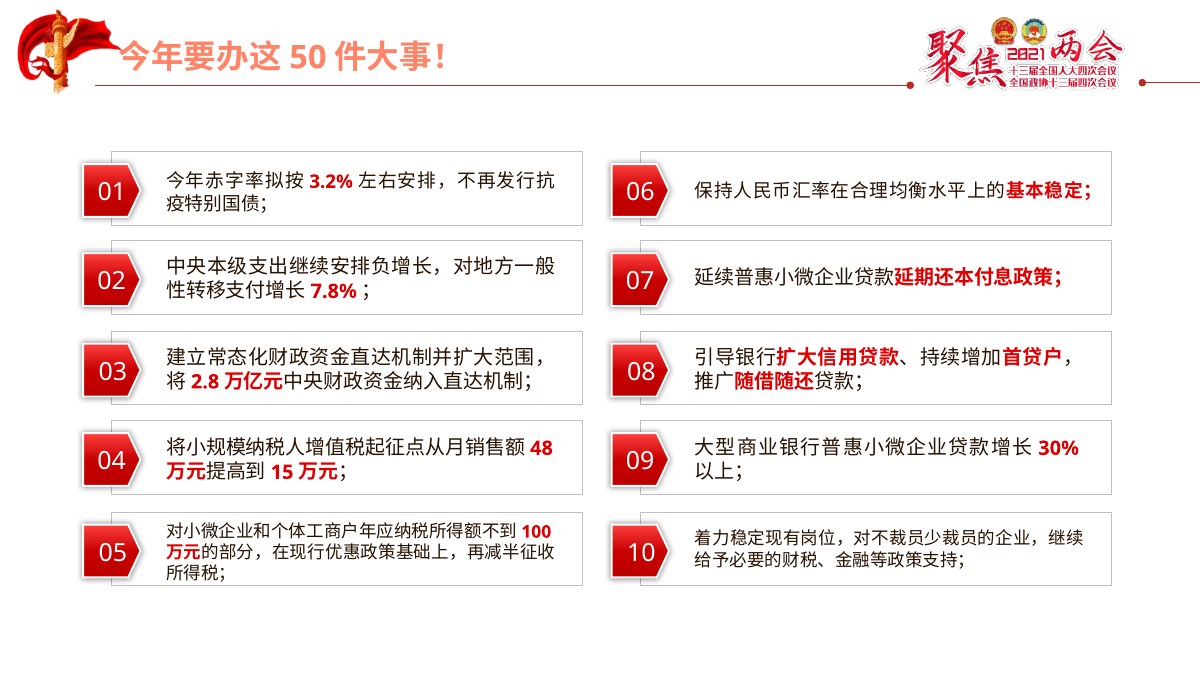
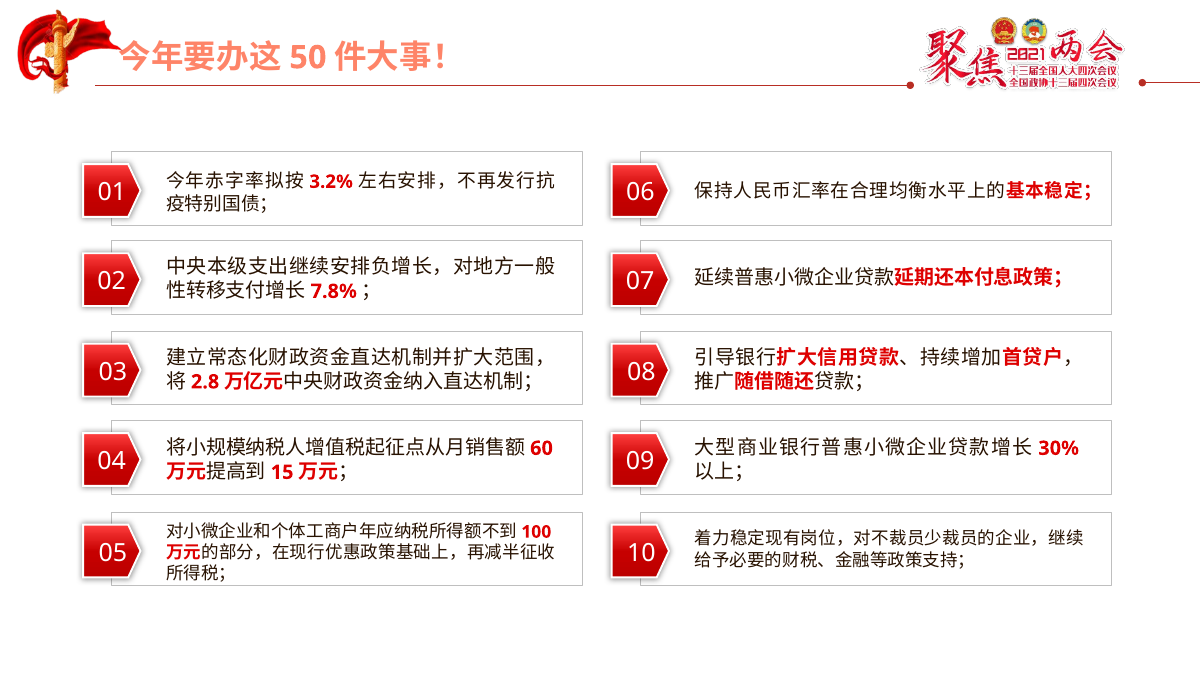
48: 48 -> 60
